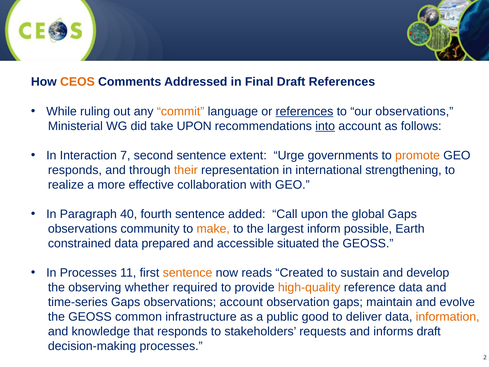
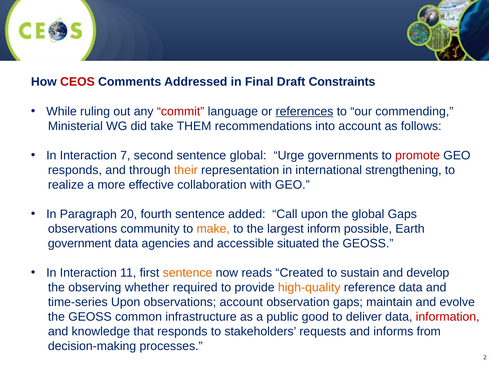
CEOS colour: orange -> red
Draft References: References -> Constraints
commit colour: orange -> red
our observations: observations -> commending
take UPON: UPON -> THEM
into underline: present -> none
sentence extent: extent -> global
promote colour: orange -> red
40: 40 -> 20
constrained: constrained -> government
prepared: prepared -> agencies
Processes at (88, 273): Processes -> Interaction
time-series Gaps: Gaps -> Upon
information colour: orange -> red
informs draft: draft -> from
